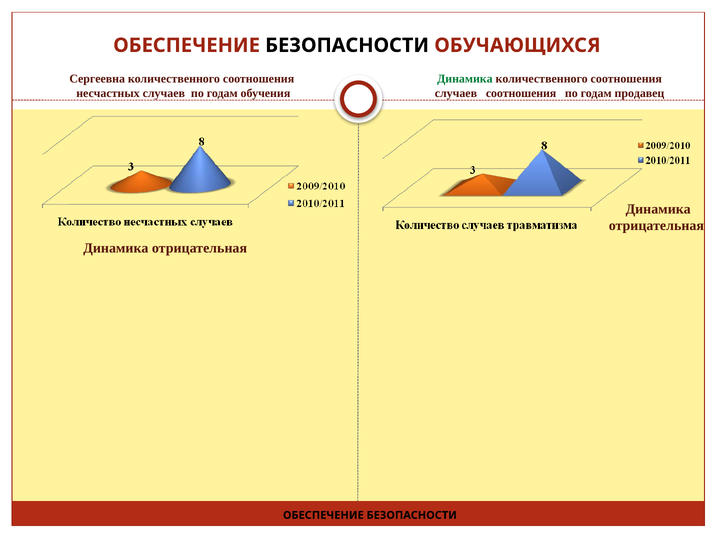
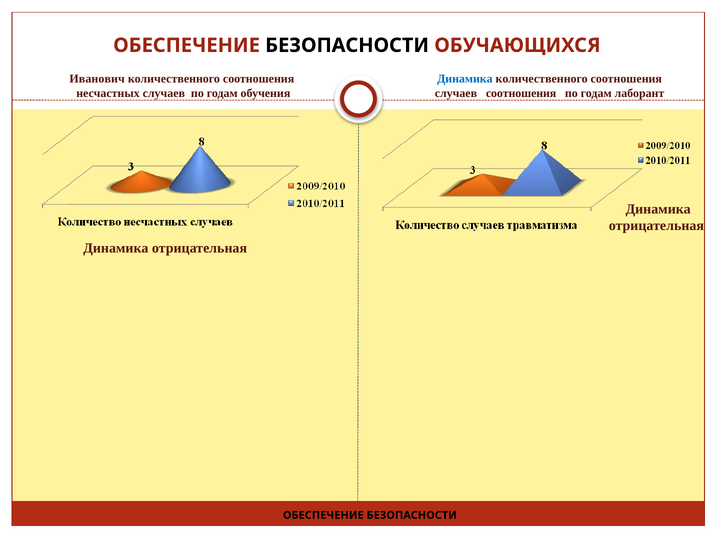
Сергеевна: Сергеевна -> Иванович
Динамика at (465, 79) colour: green -> blue
продавец: продавец -> лаборант
